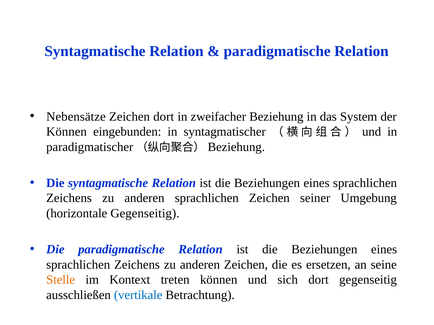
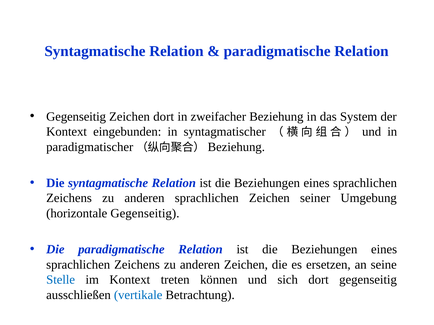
Nebensätze at (76, 117): Nebensätze -> Gegenseitig
Können at (67, 132): Können -> Kontext
Stelle colour: orange -> blue
